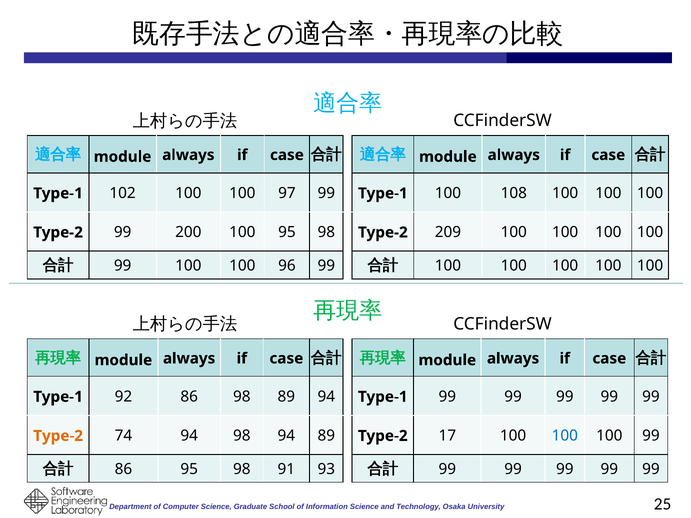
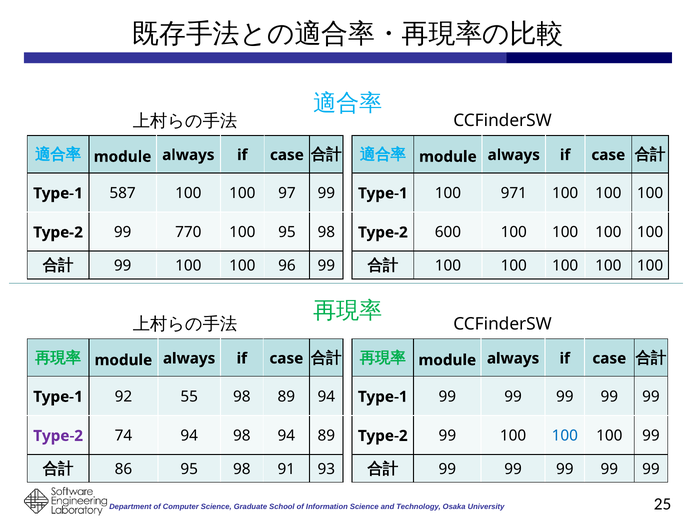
102: 102 -> 587
108: 108 -> 971
200: 200 -> 770
209: 209 -> 600
92 86: 86 -> 55
Type-2 at (58, 436) colour: orange -> purple
17 at (447, 436): 17 -> 99
